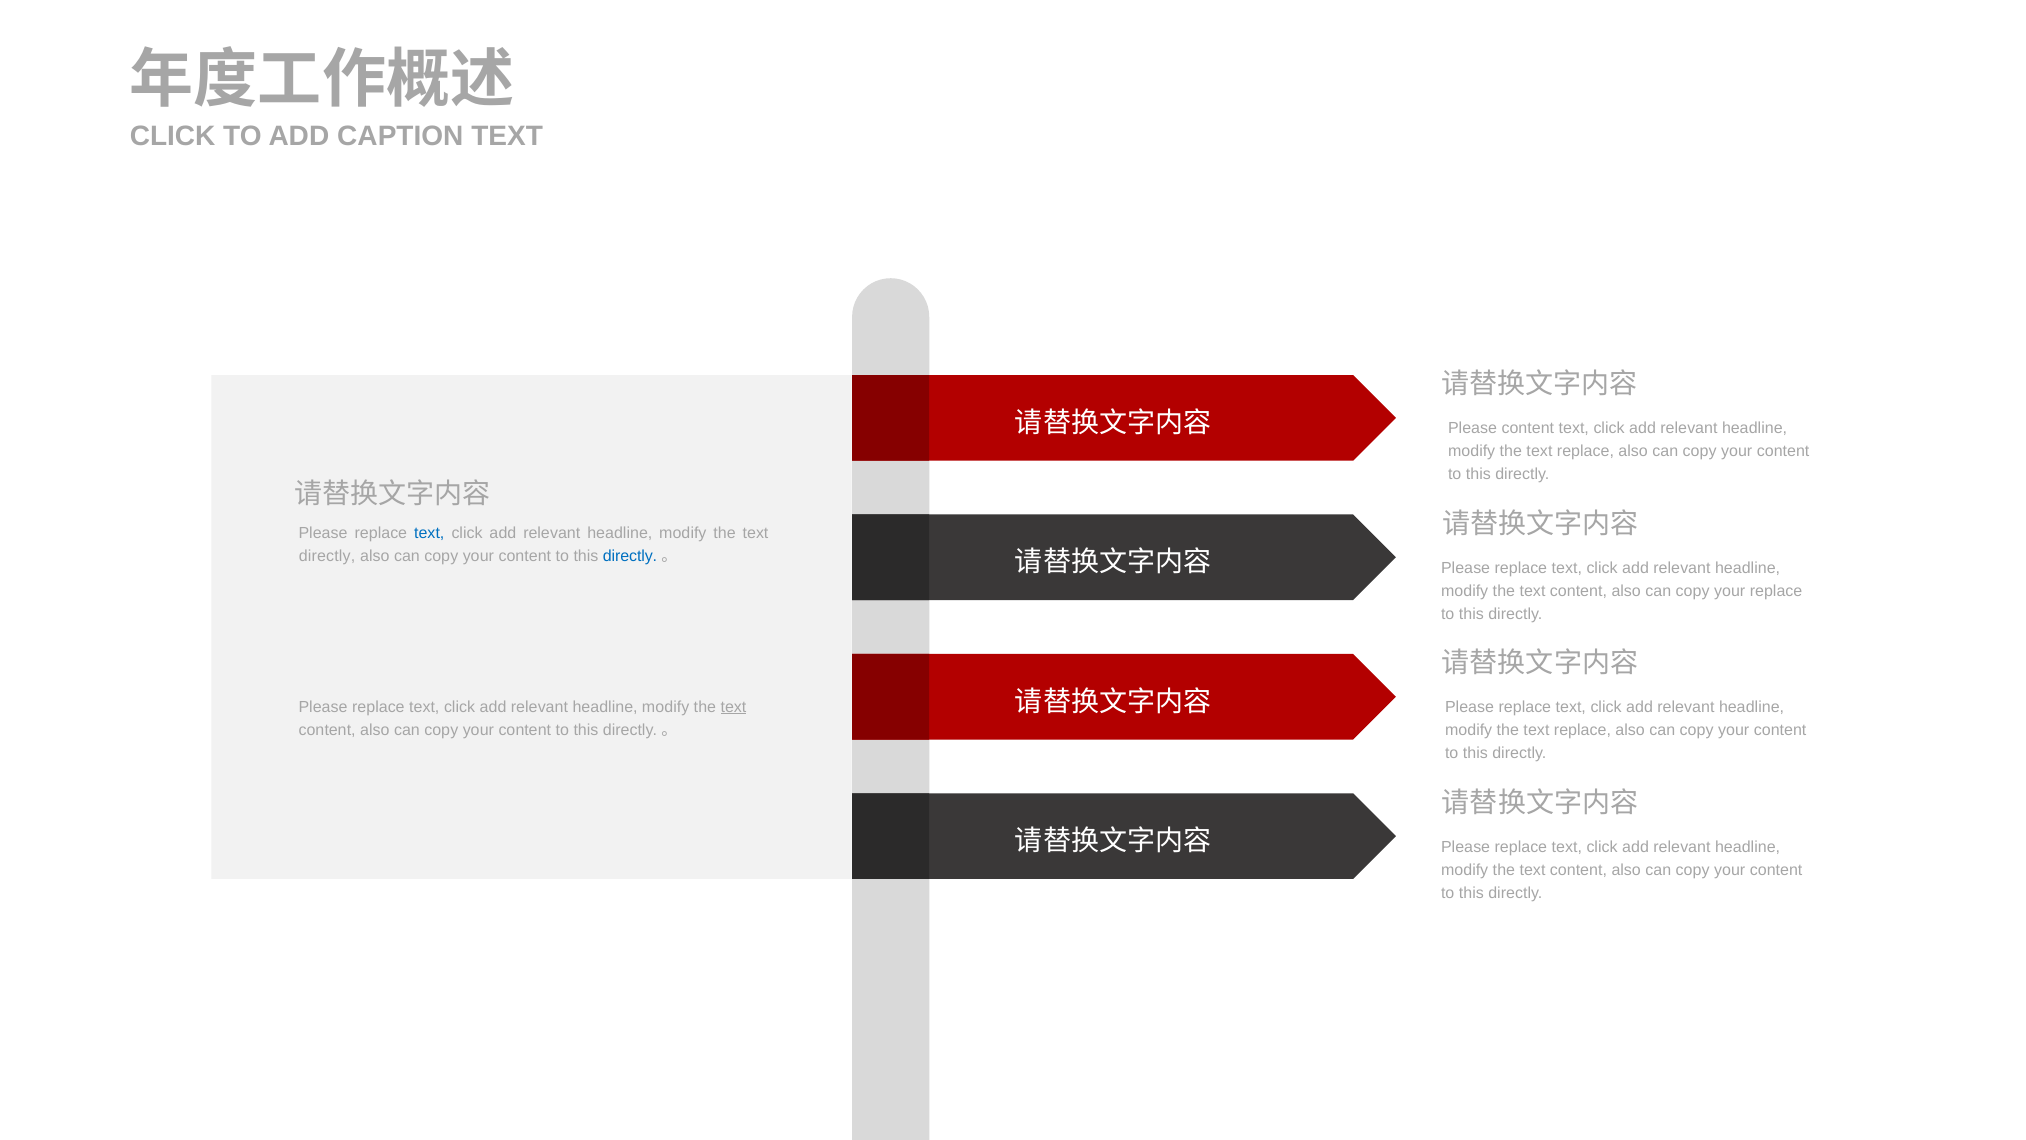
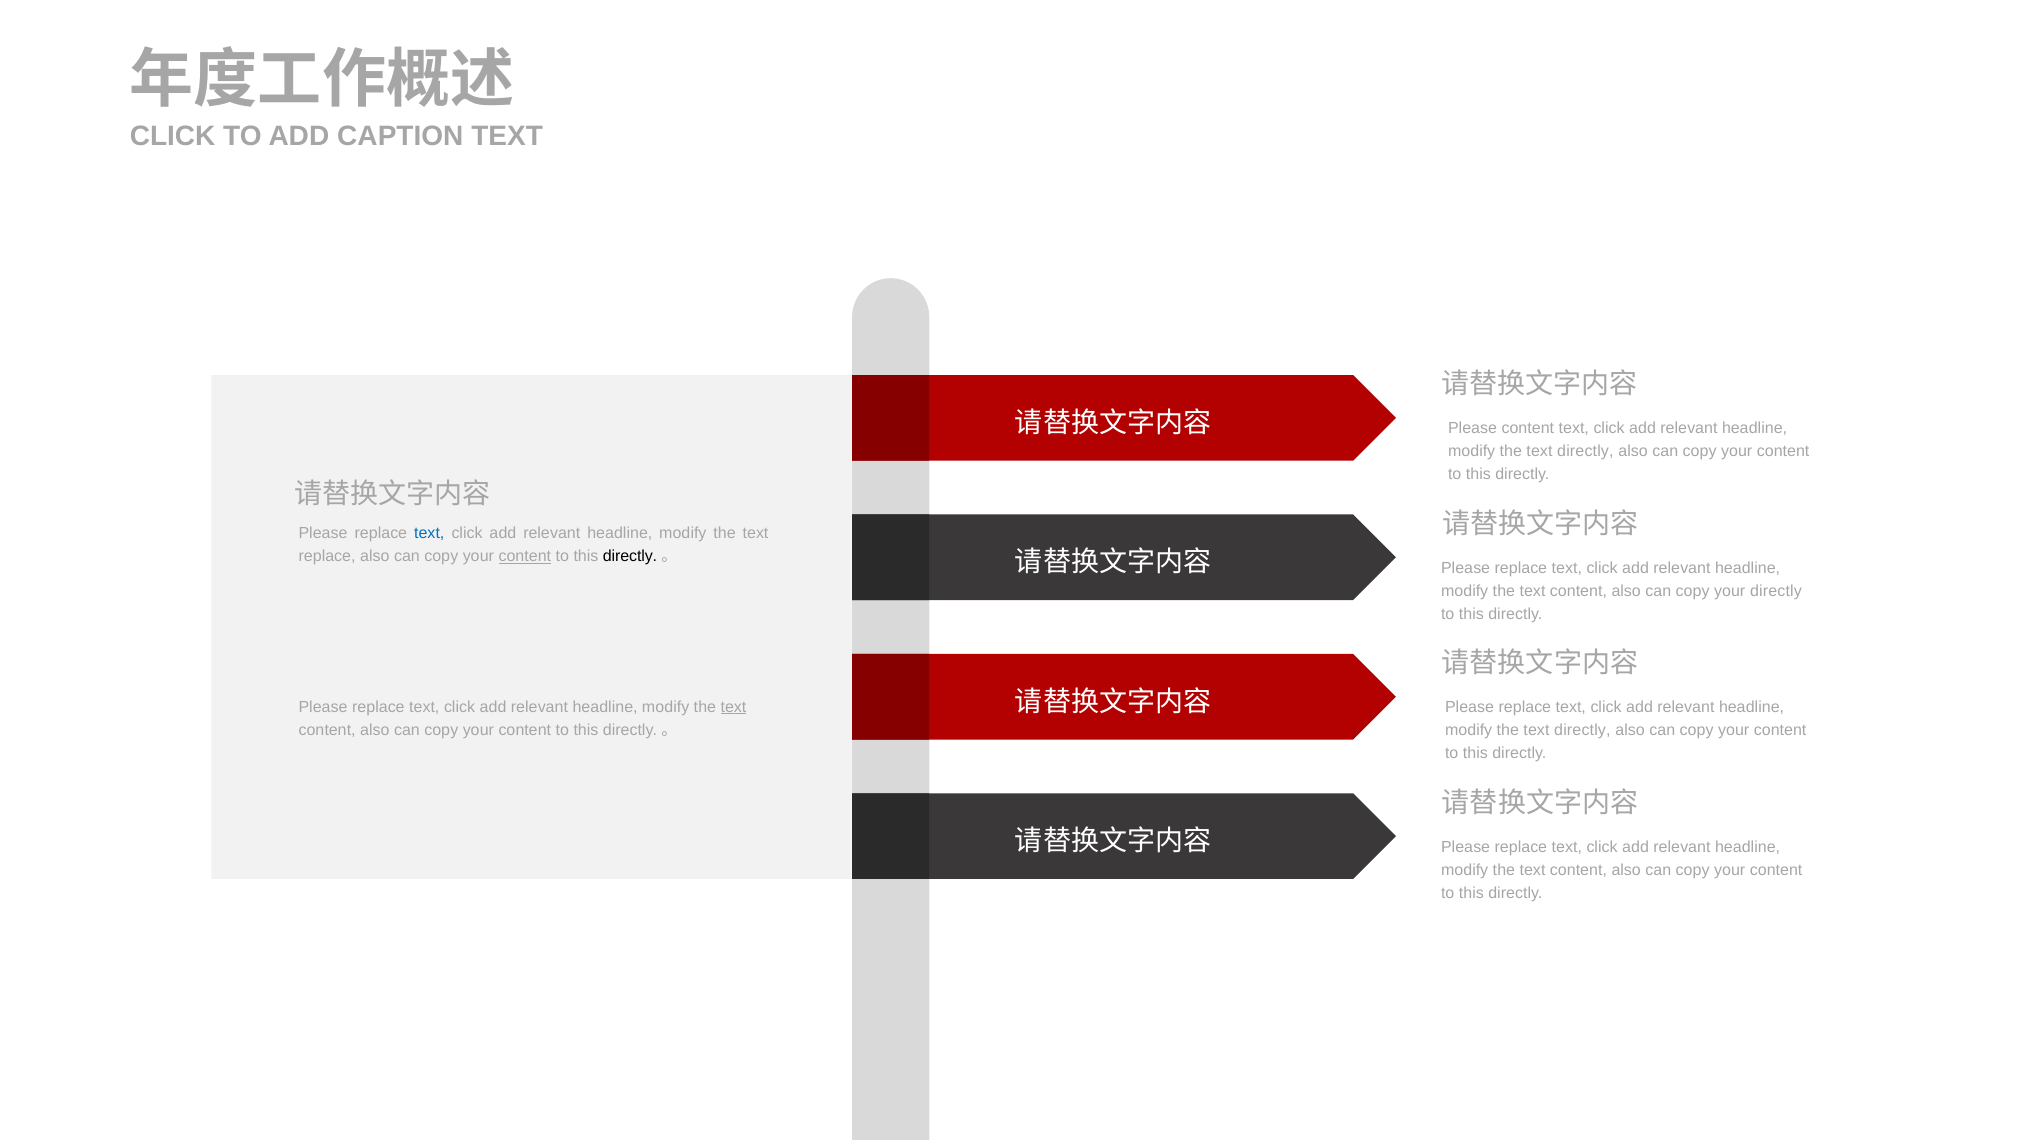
replace at (1585, 451): replace -> directly
directly at (327, 556): directly -> replace
content at (525, 556) underline: none -> present
directly at (630, 556) colour: blue -> black
your replace: replace -> directly
replace at (1582, 730): replace -> directly
